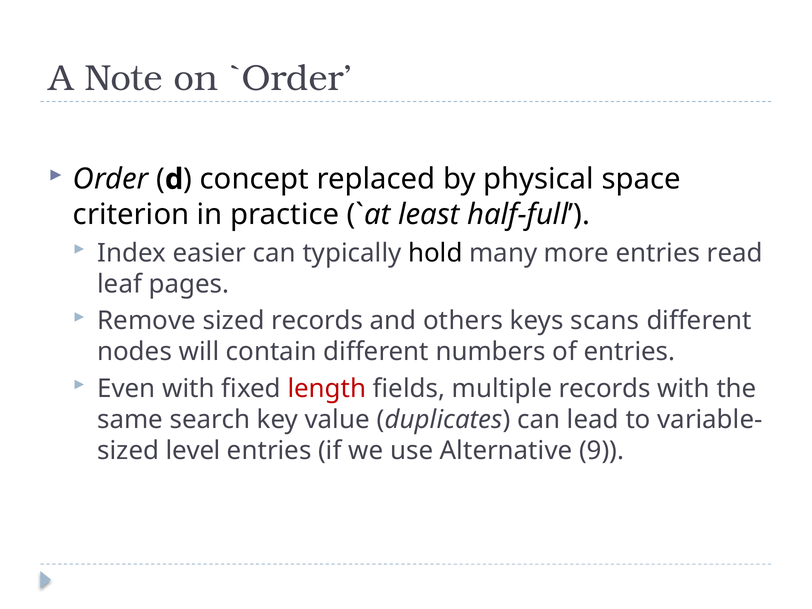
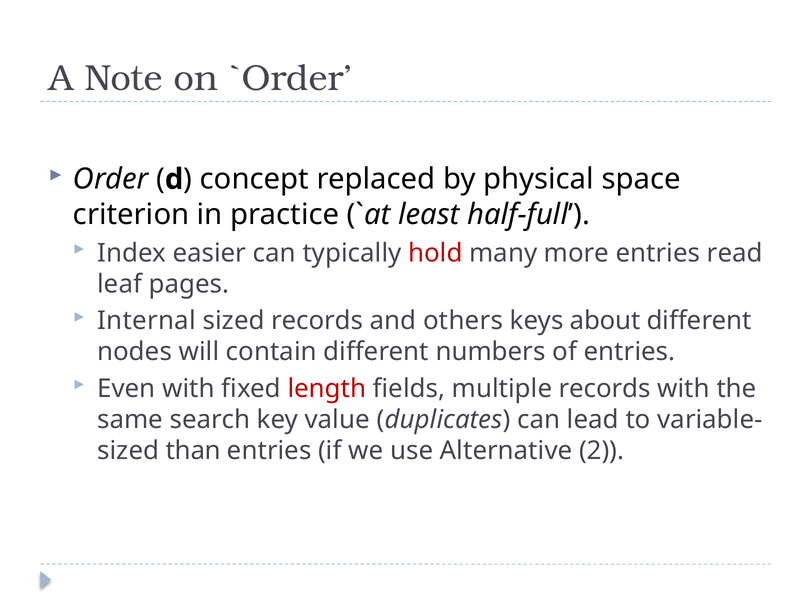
hold colour: black -> red
Remove: Remove -> Internal
scans: scans -> about
level: level -> than
9: 9 -> 2
